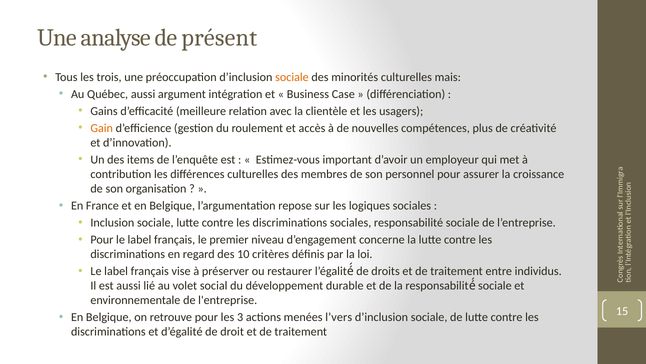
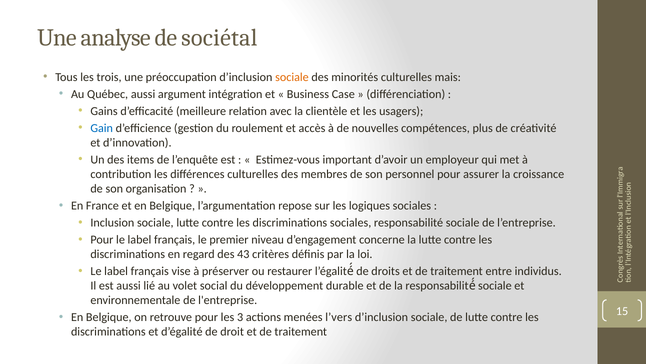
présent: présent -> sociétal
Gain colour: orange -> blue
10: 10 -> 43
